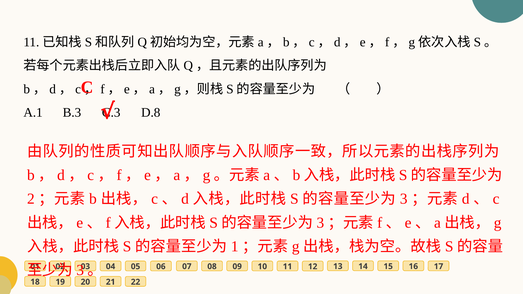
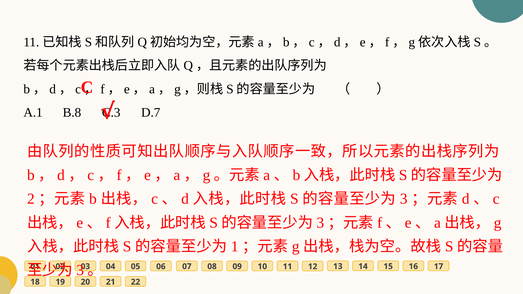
B.3: B.3 -> B.8
D.8: D.8 -> D.7
